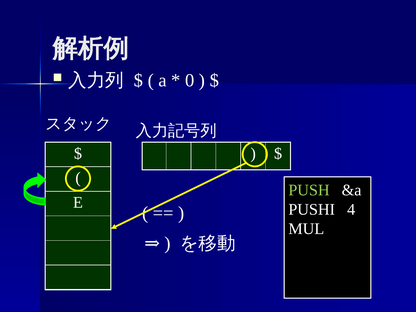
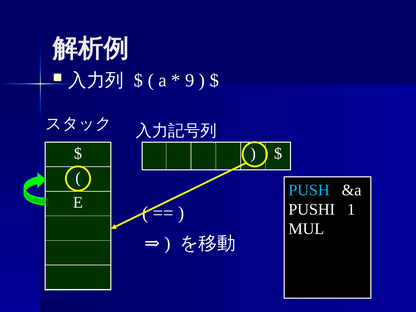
0: 0 -> 9
PUSH colour: light green -> light blue
4: 4 -> 1
